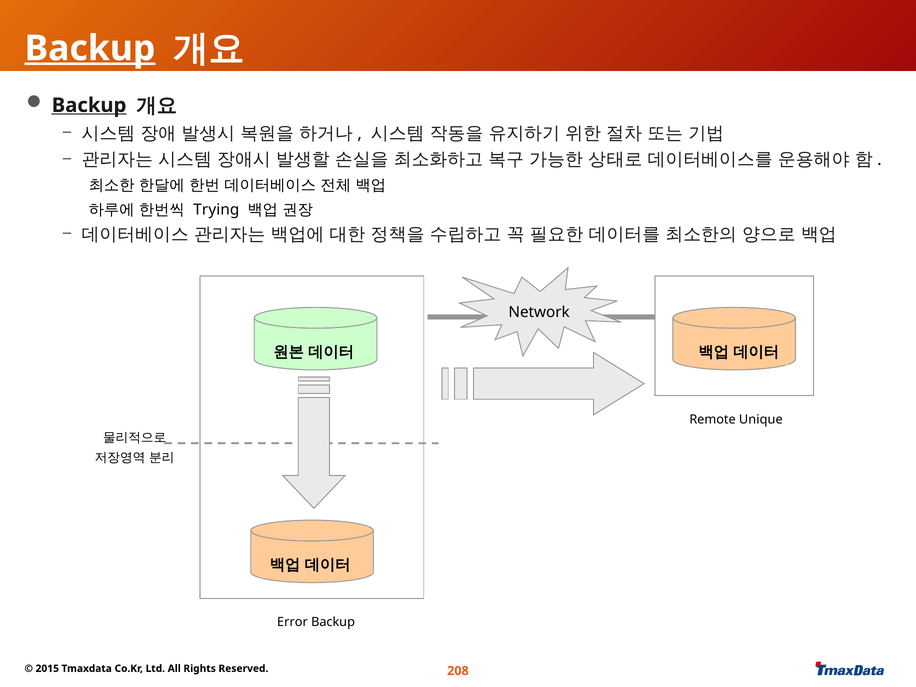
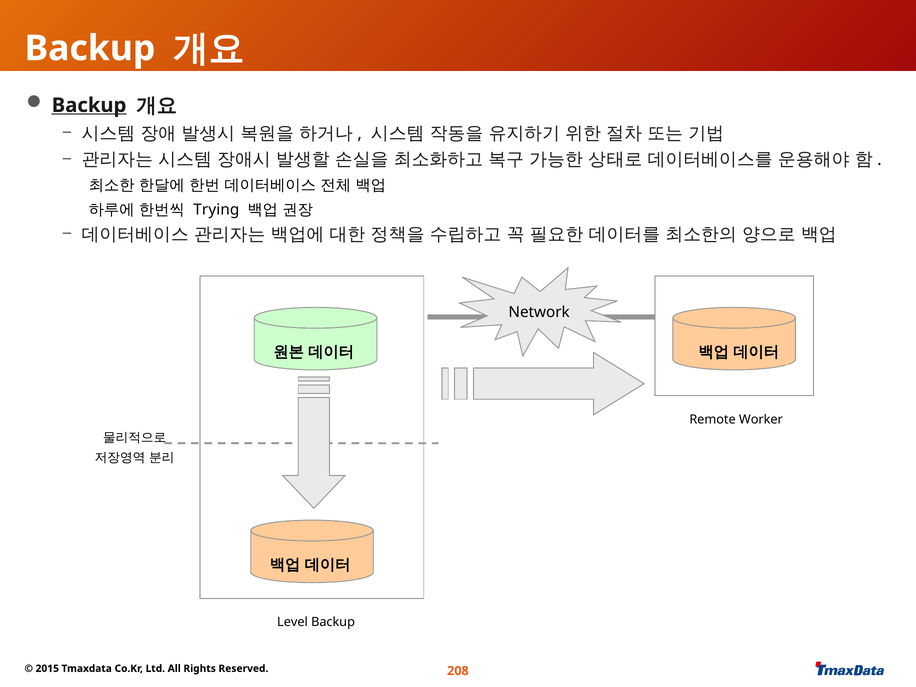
Backup at (90, 48) underline: present -> none
Unique: Unique -> Worker
Error: Error -> Level
